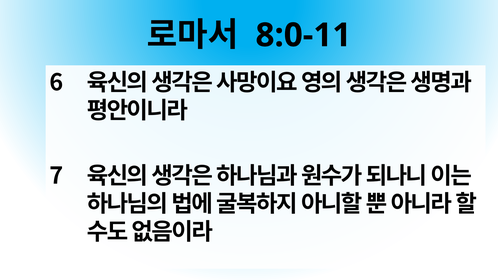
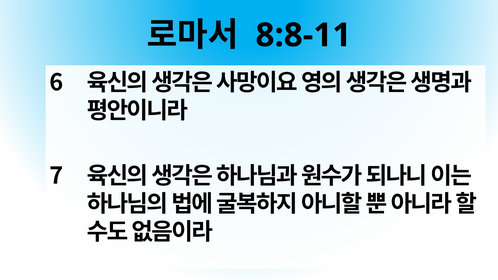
8:0-11: 8:0-11 -> 8:8-11
